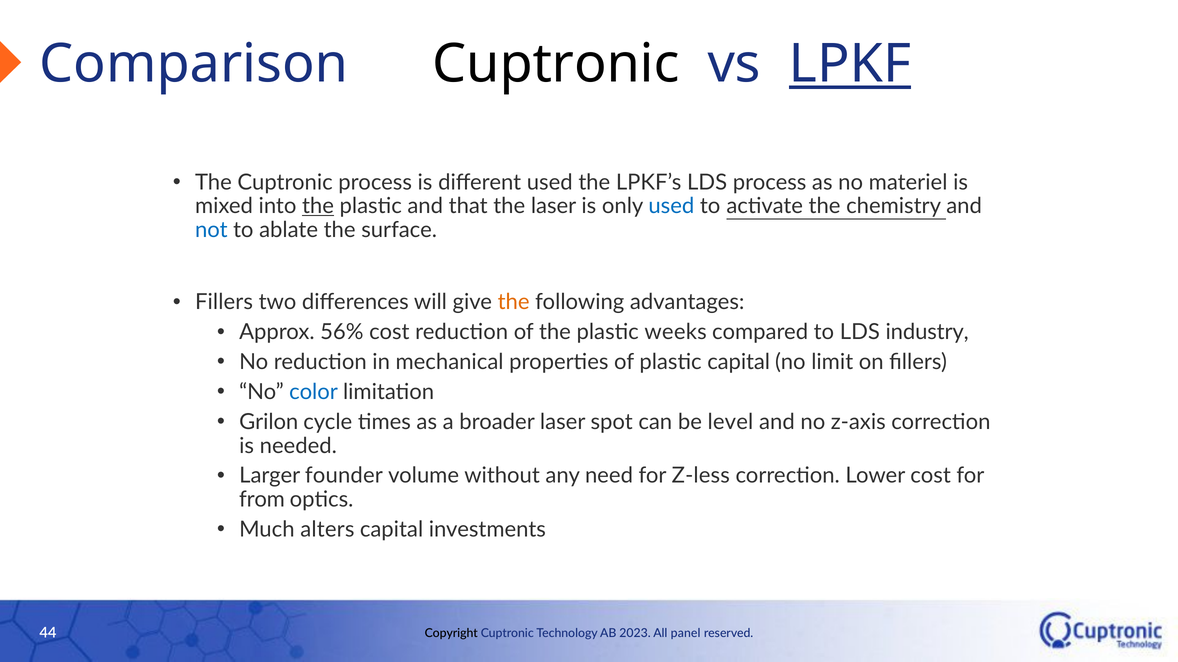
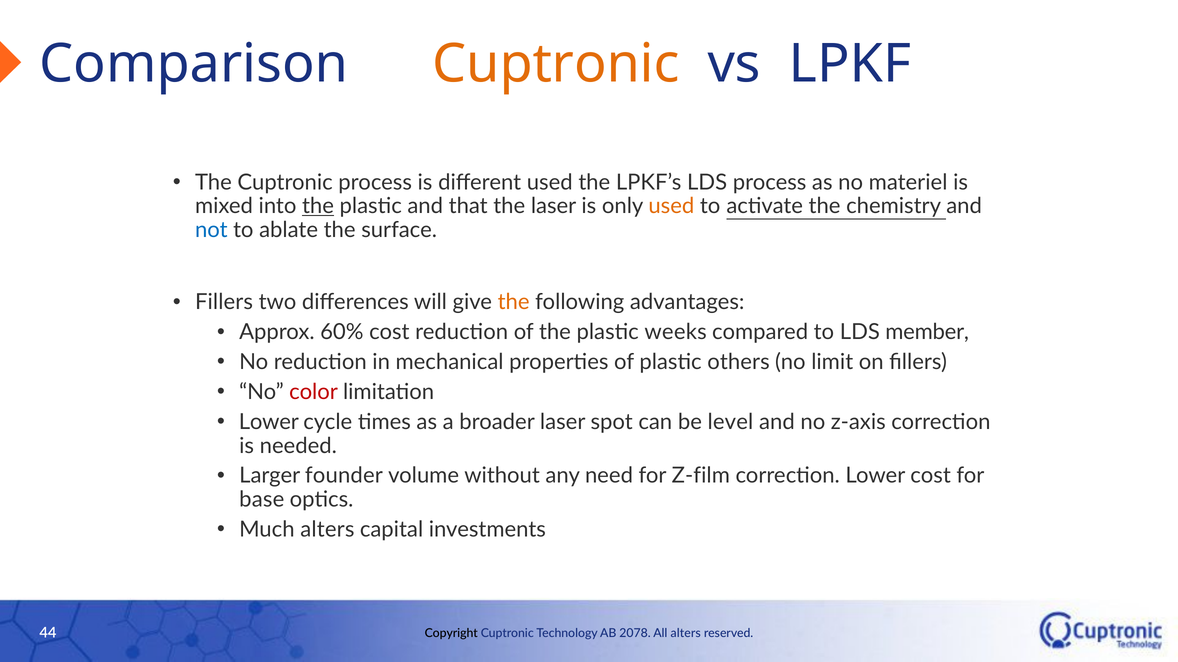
Cuptronic at (556, 64) colour: black -> orange
LPKF underline: present -> none
used at (671, 206) colour: blue -> orange
56%: 56% -> 60%
industry: industry -> member
plastic capital: capital -> others
color colour: blue -> red
Grilon at (269, 422): Grilon -> Lower
Z-less: Z-less -> Z-film
from: from -> base
2023: 2023 -> 2078
All panel: panel -> alters
